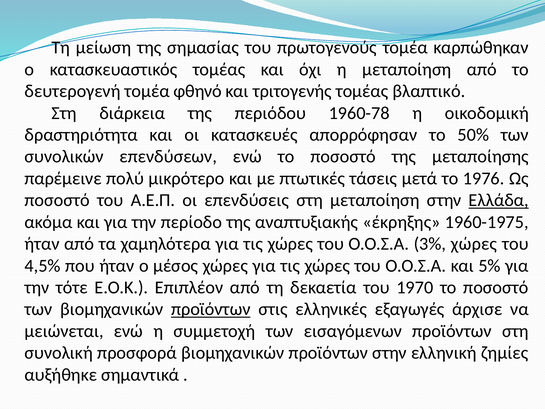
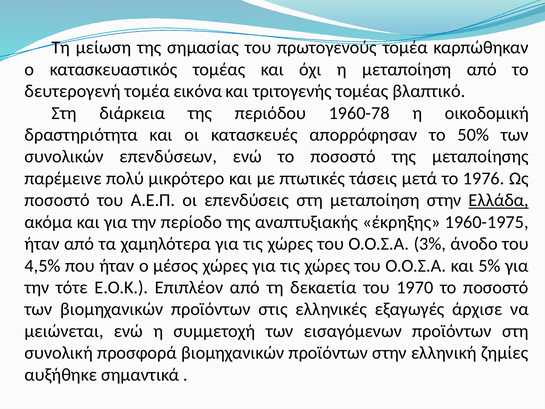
φθηνό: φθηνό -> εικόνα
3% χώρες: χώρες -> άνοδο
προϊόντων at (211, 309) underline: present -> none
